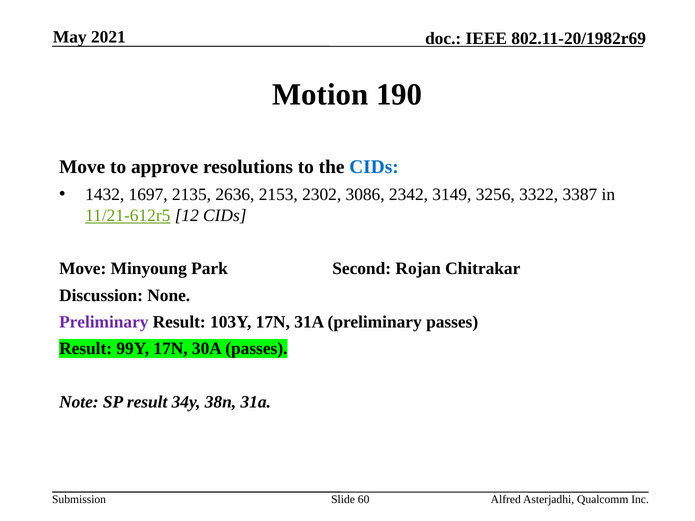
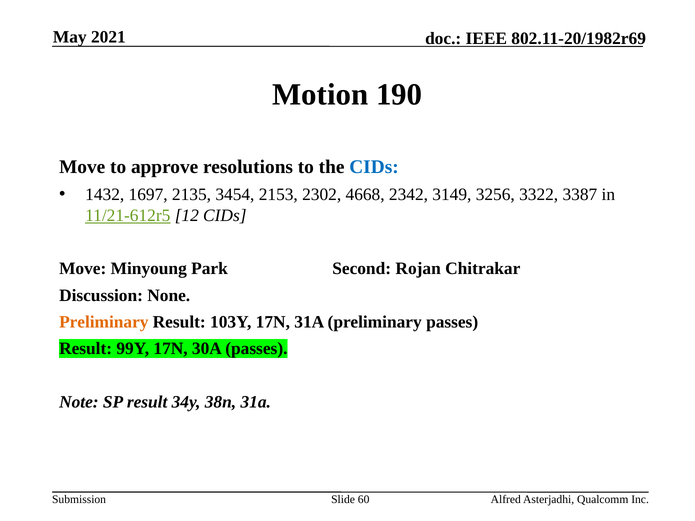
2636: 2636 -> 3454
3086: 3086 -> 4668
Preliminary at (104, 322) colour: purple -> orange
